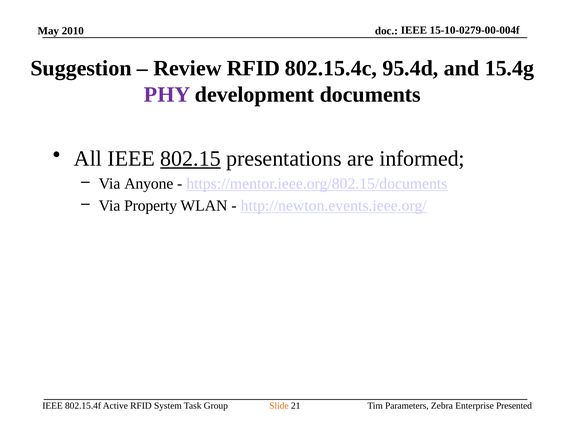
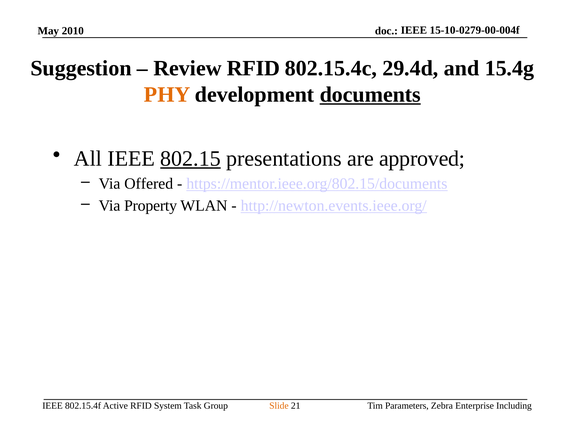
95.4d: 95.4d -> 29.4d
PHY colour: purple -> orange
documents underline: none -> present
informed: informed -> approved
Anyone: Anyone -> Offered
Presented: Presented -> Including
